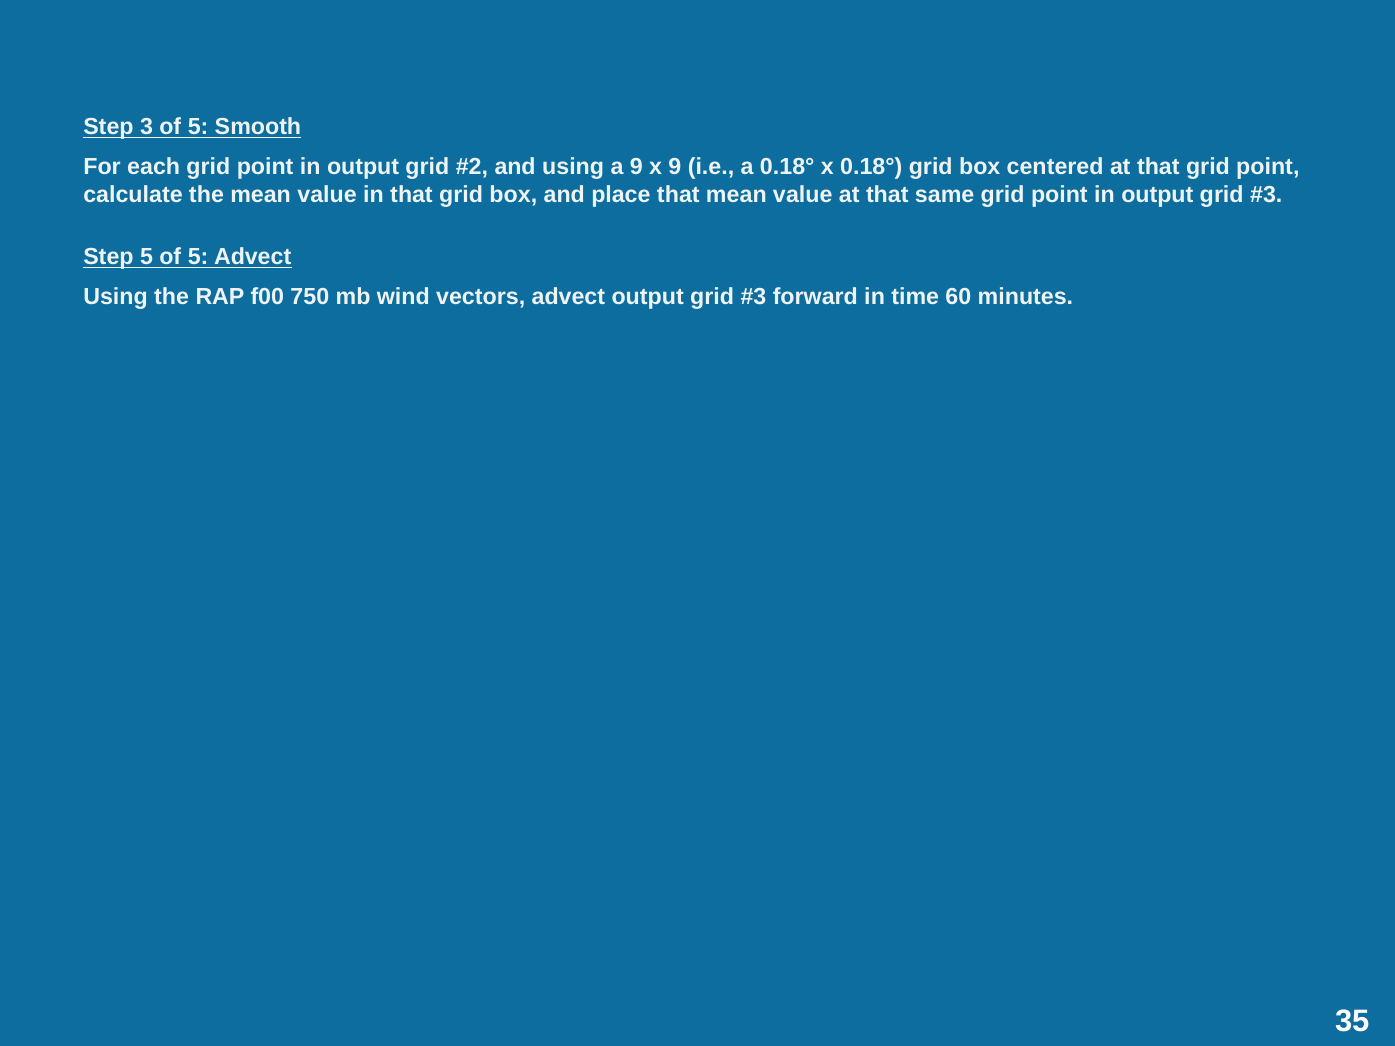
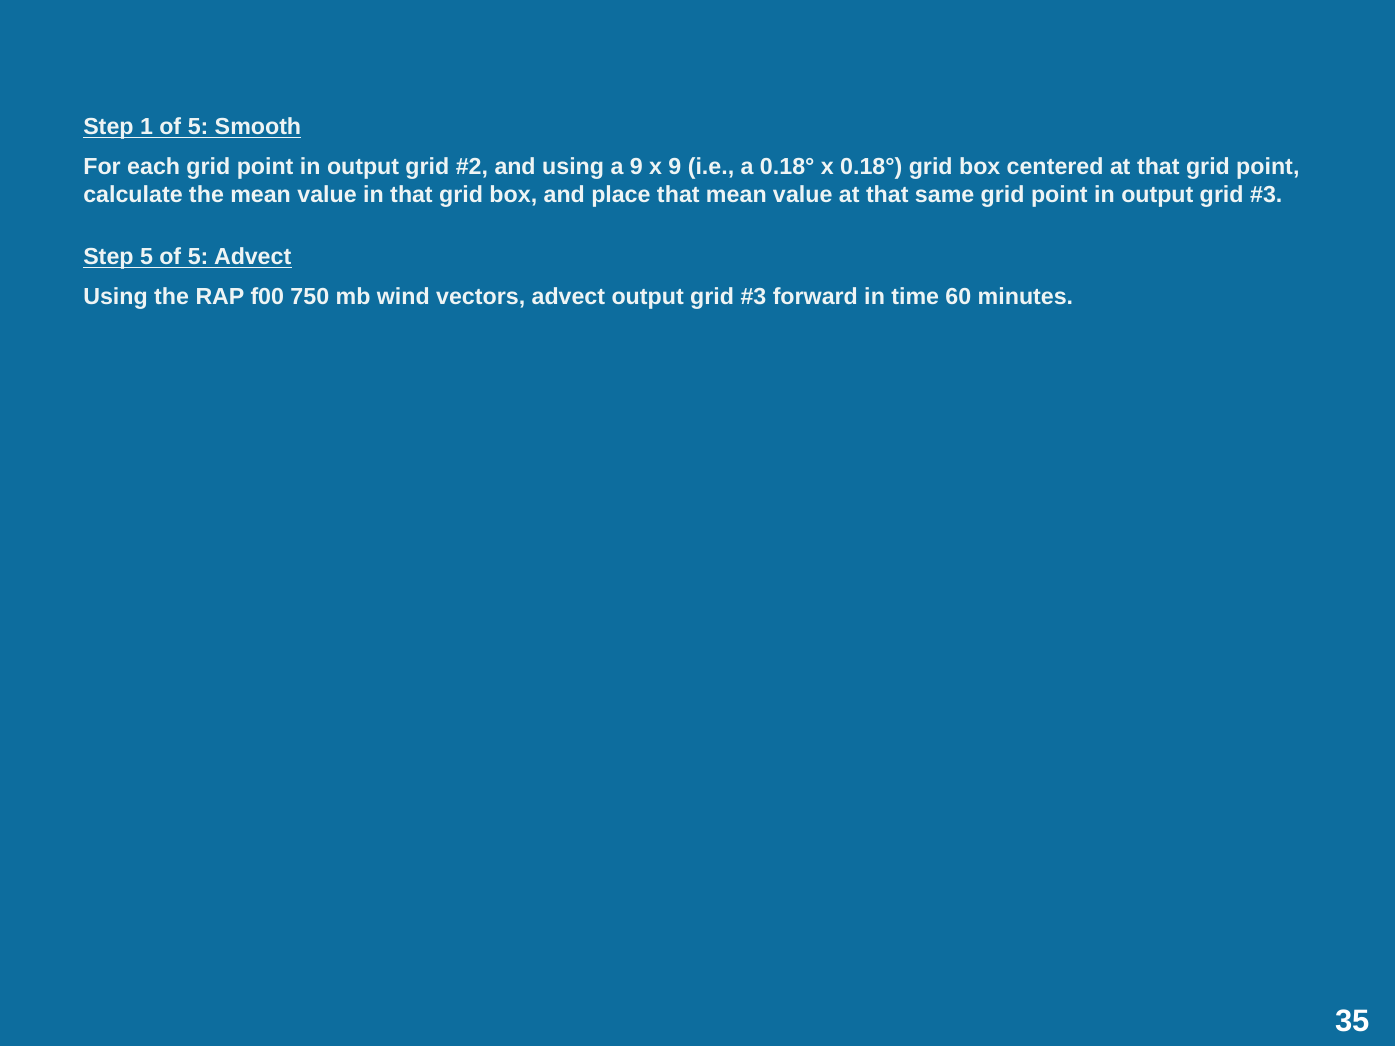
3: 3 -> 1
